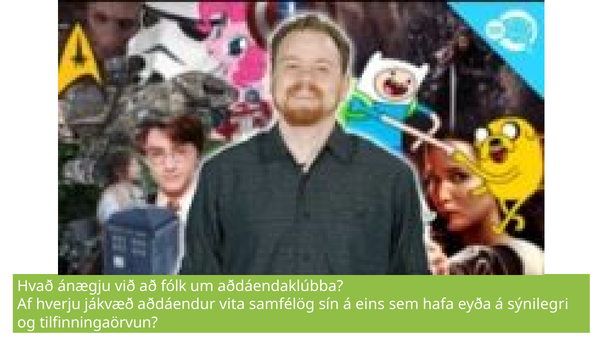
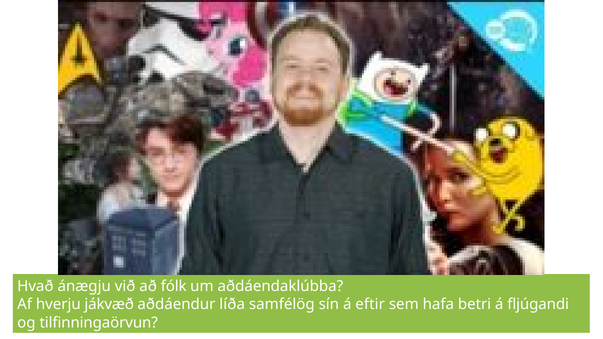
vita: vita -> líða
eins: eins -> eftir
eyða: eyða -> betri
sýnilegri: sýnilegri -> fljúgandi
